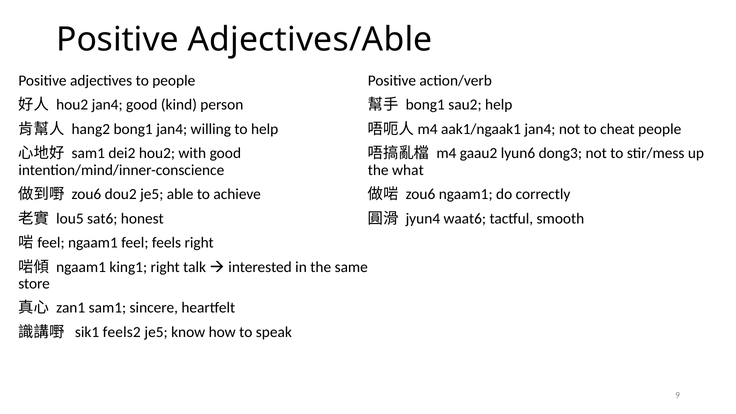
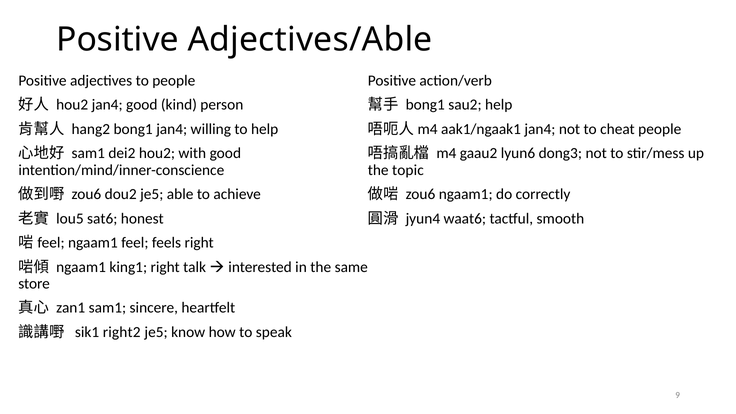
what: what -> topic
feels2: feels2 -> right2
